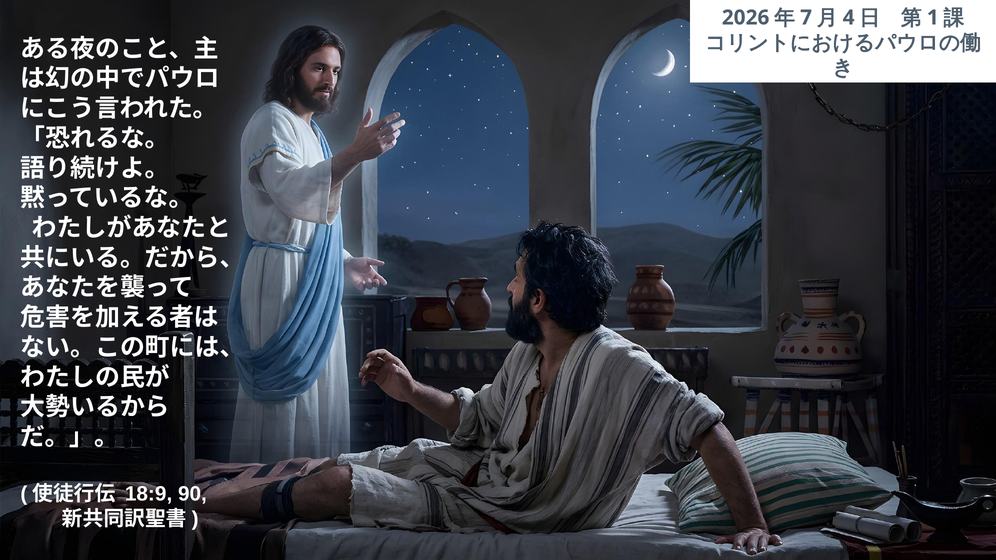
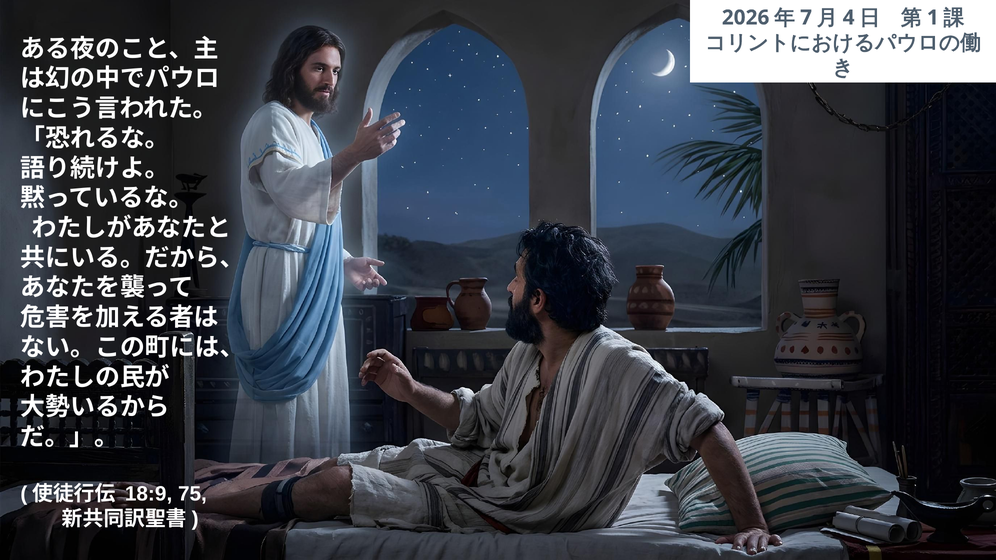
90: 90 -> 75
